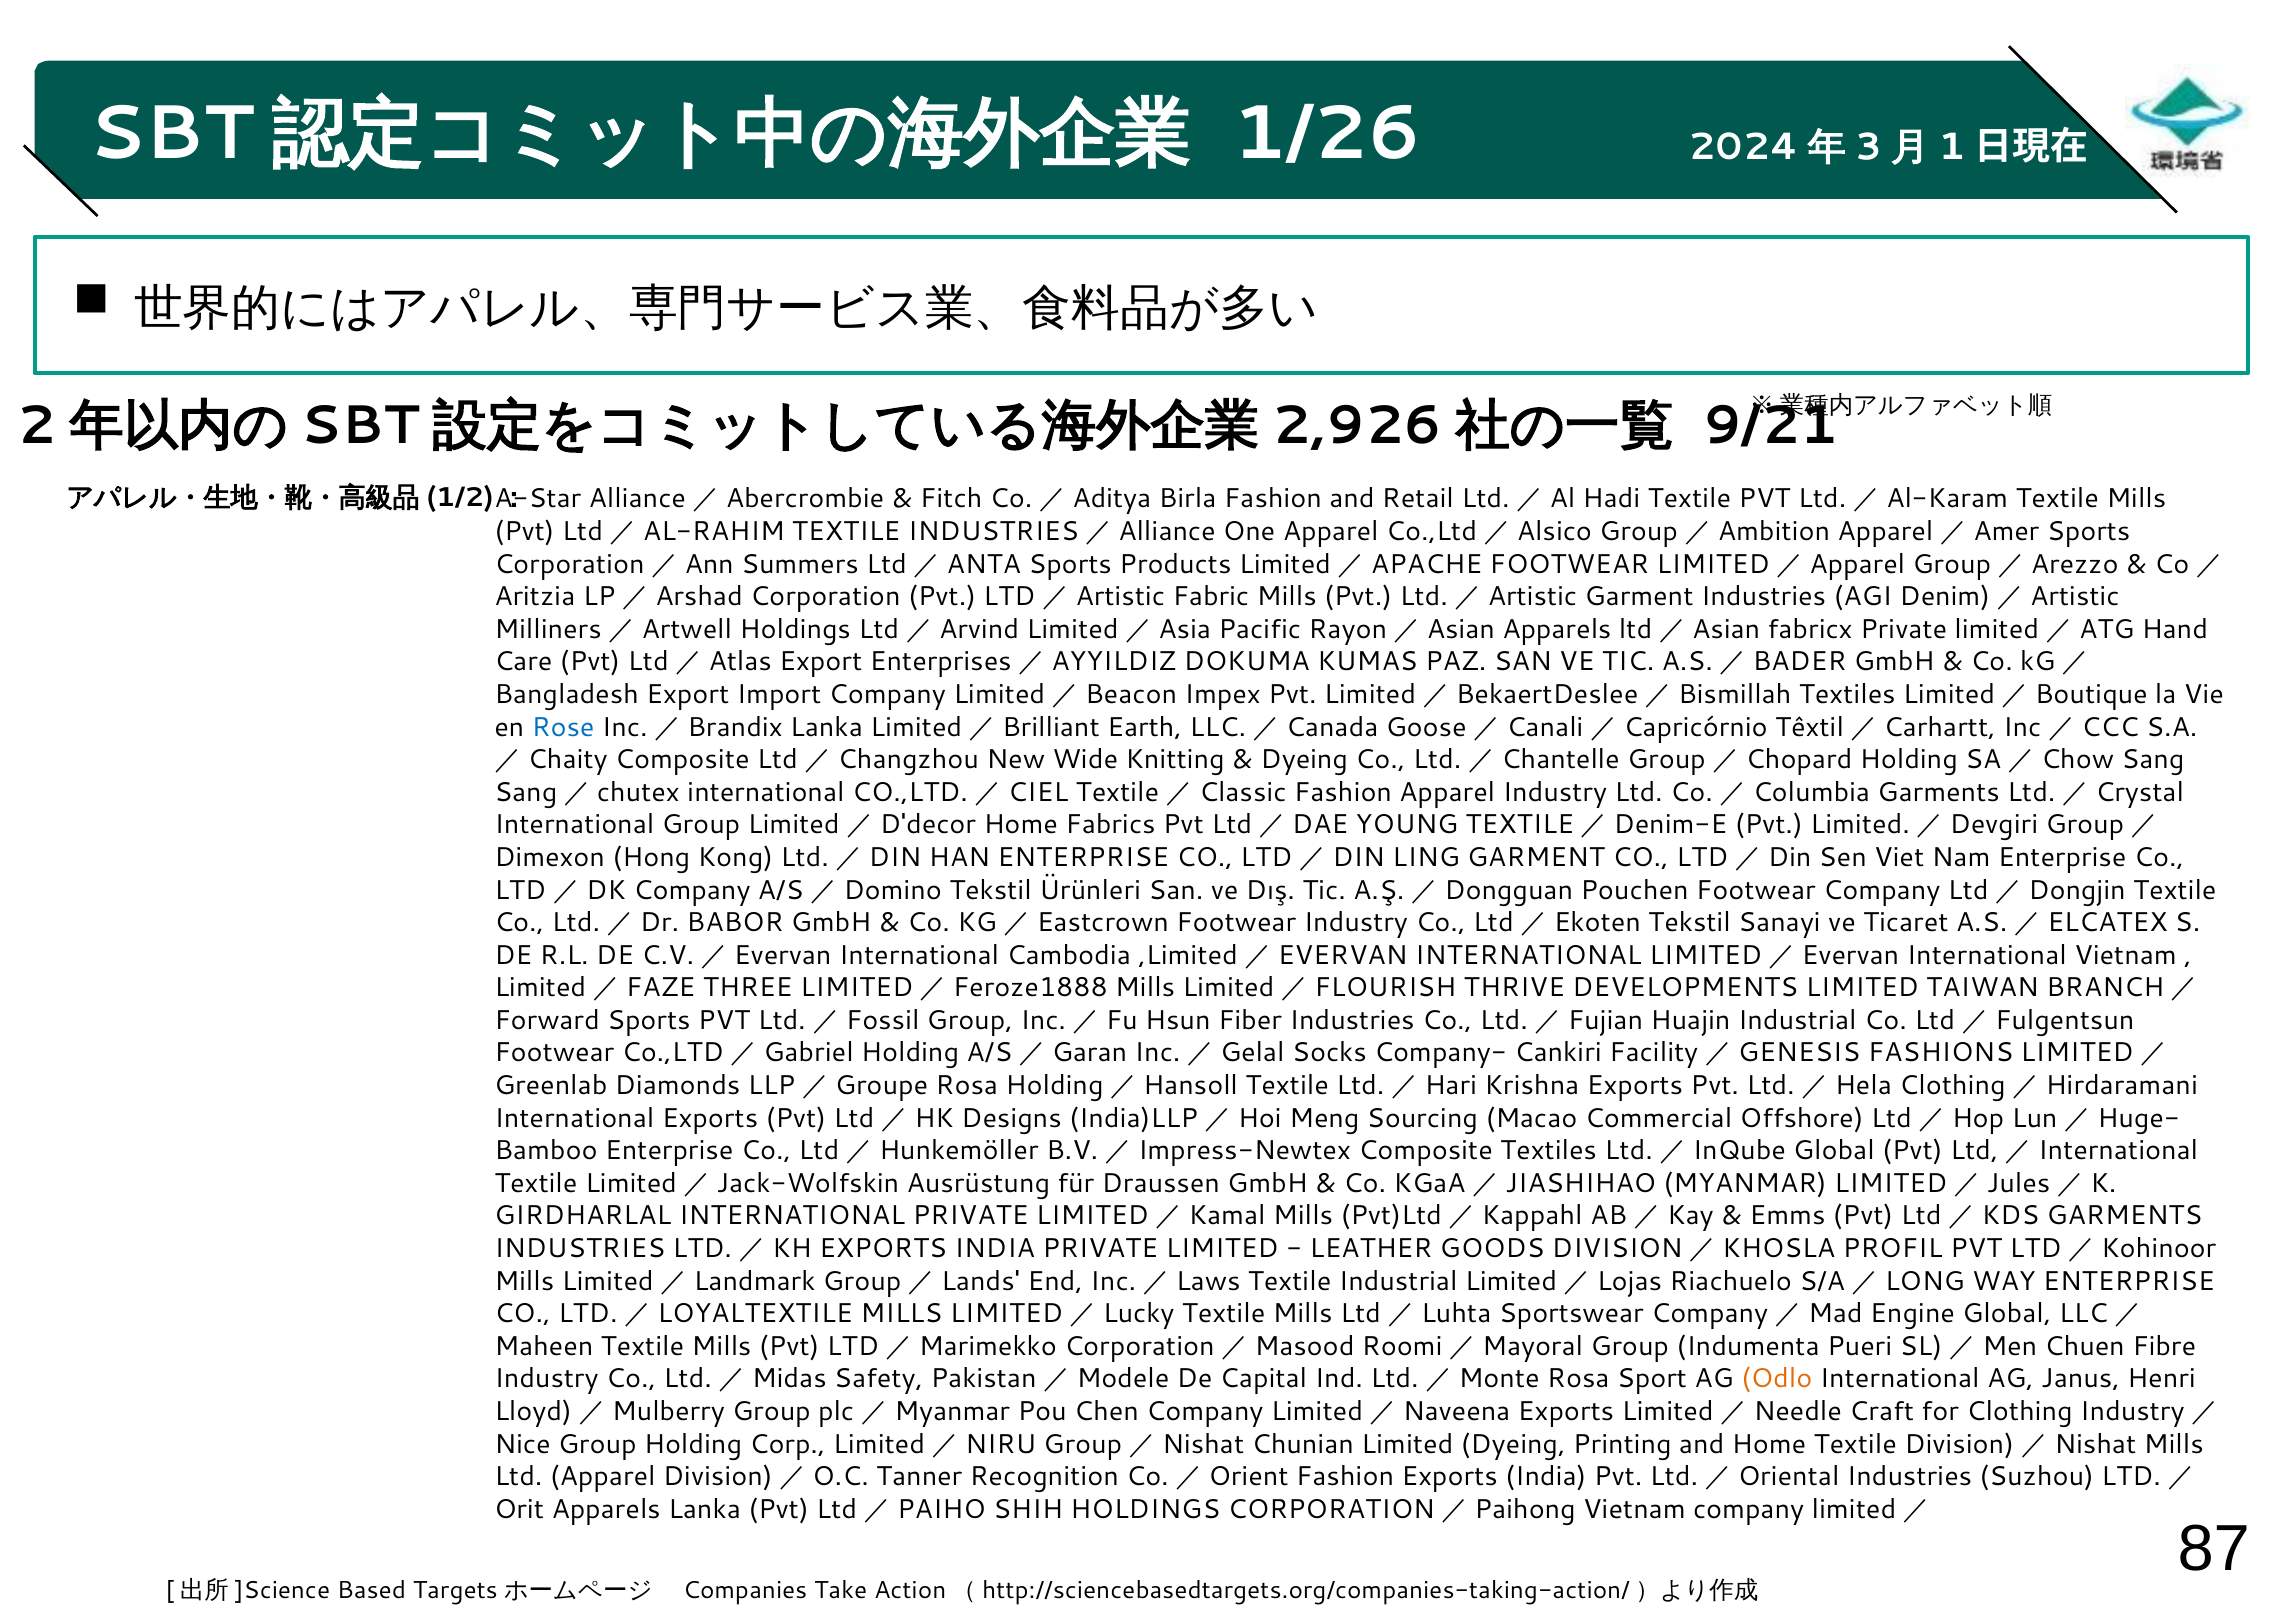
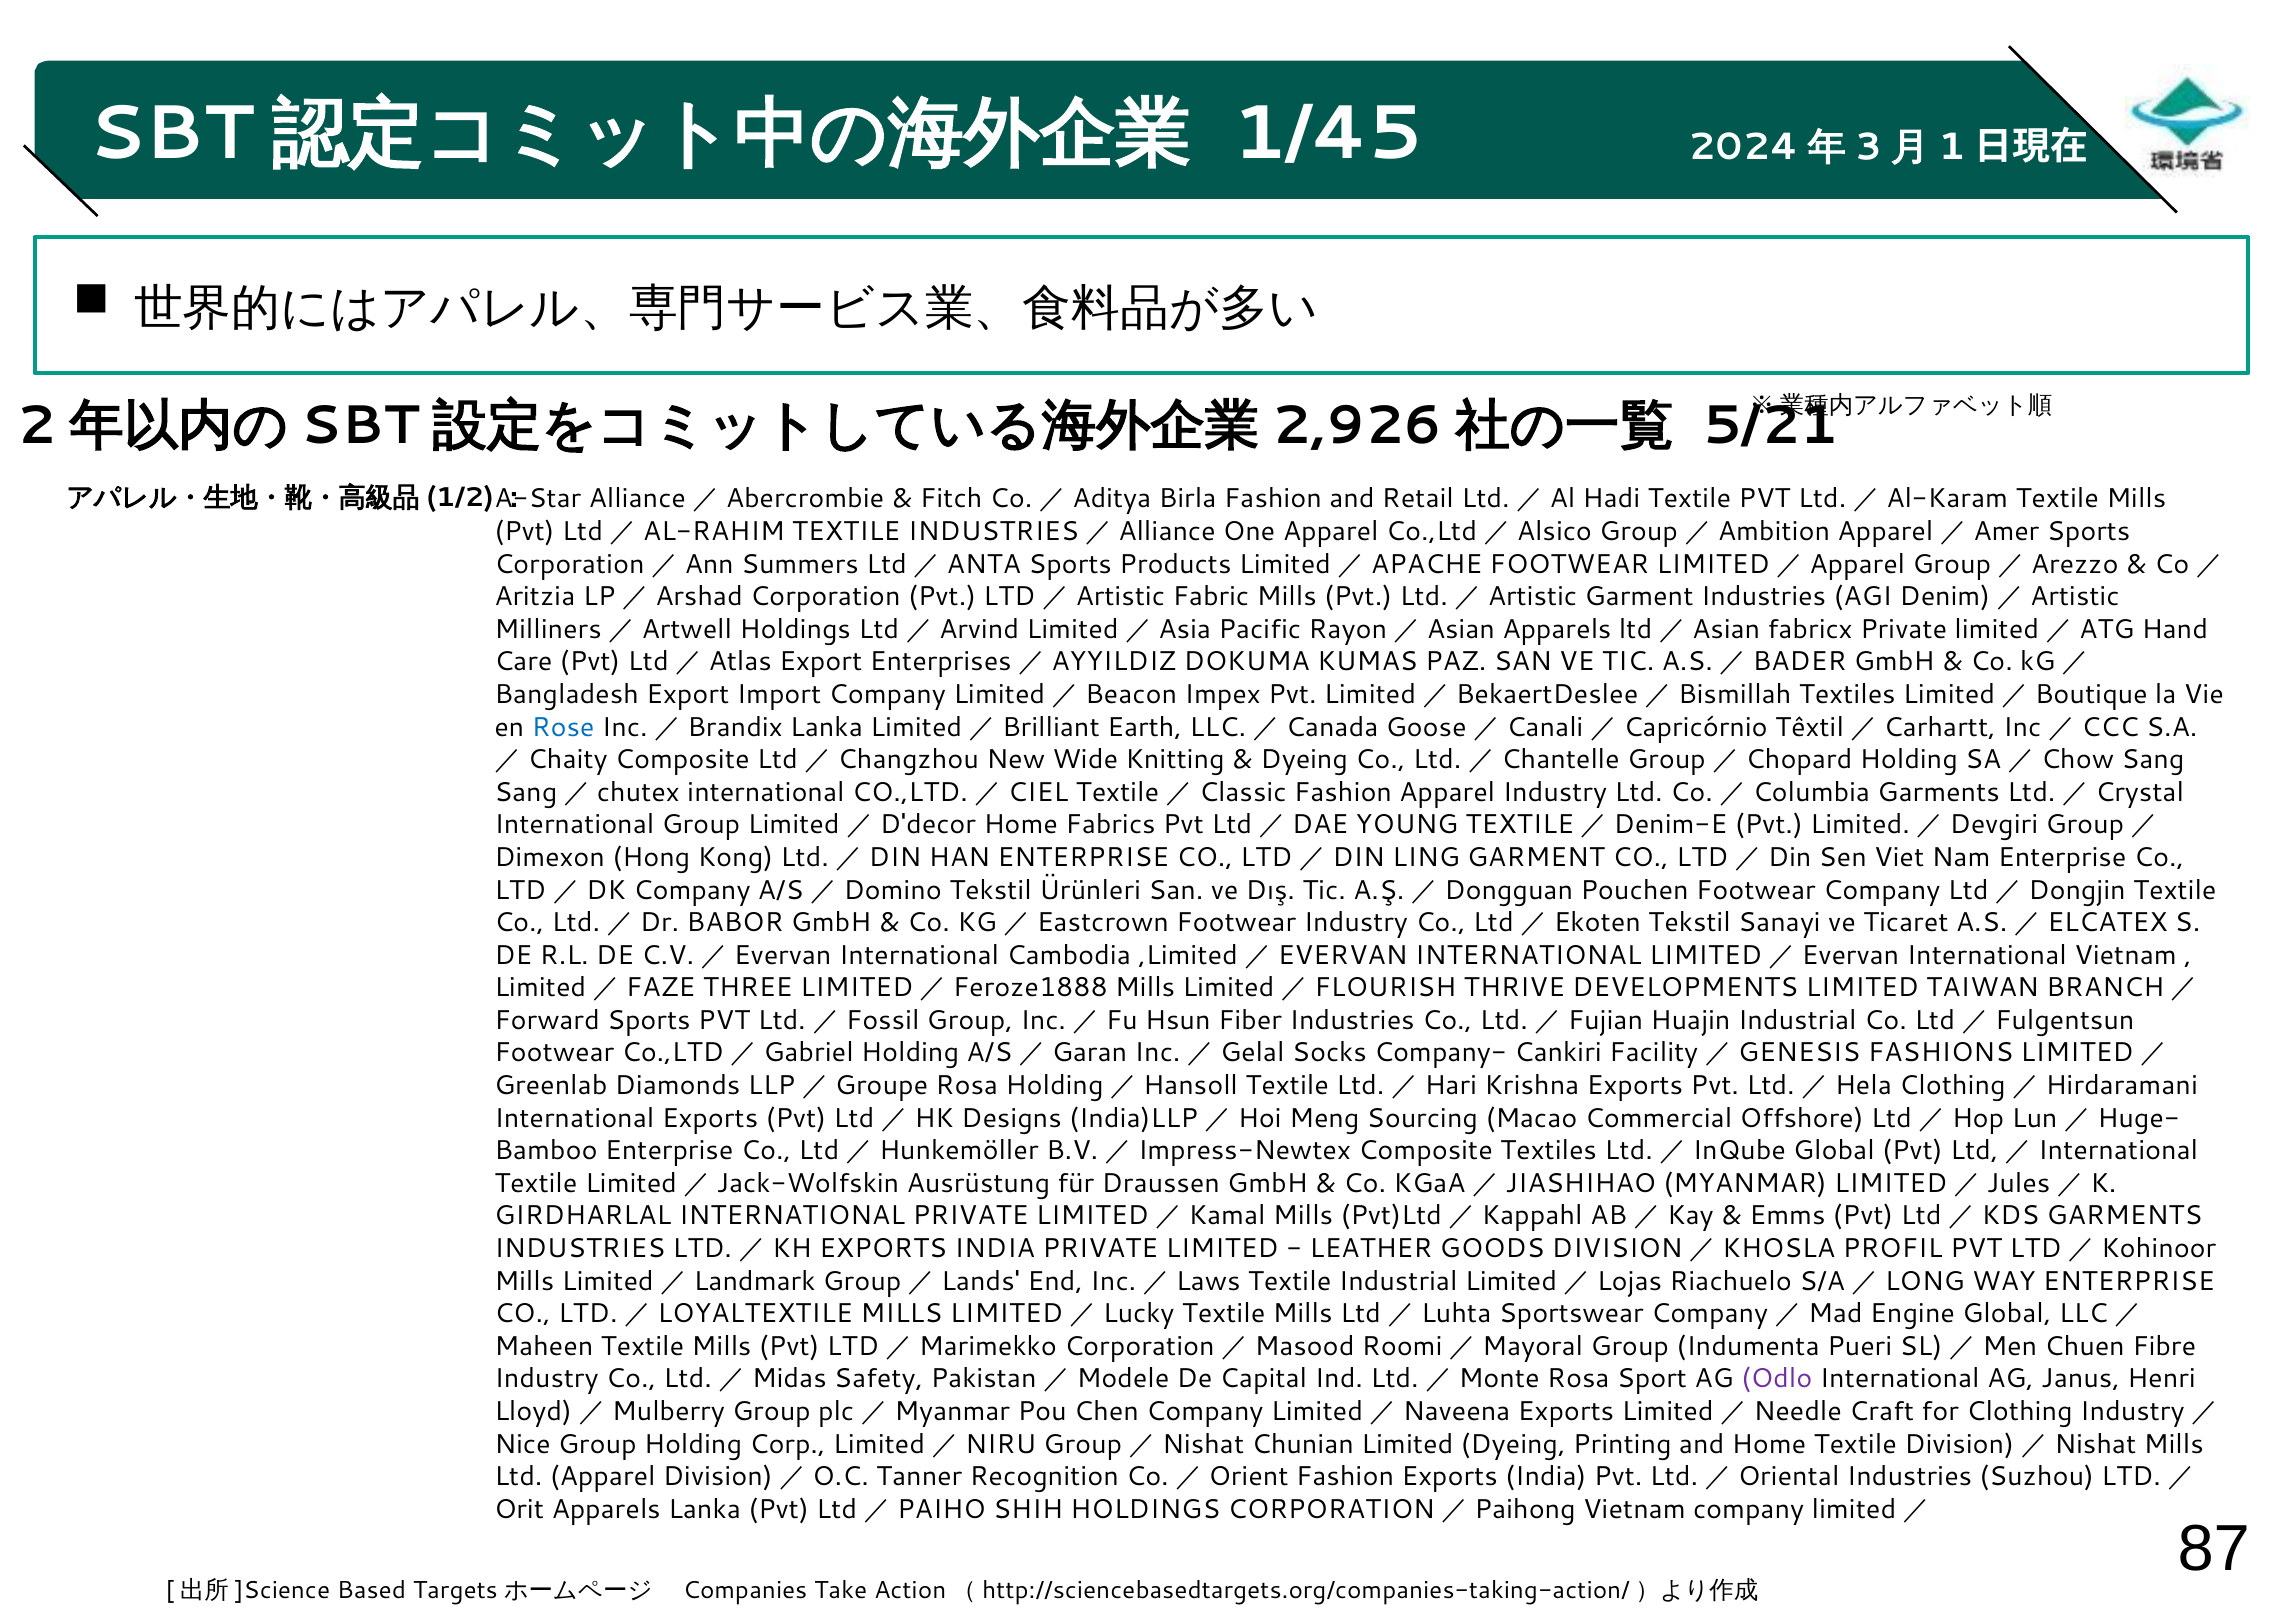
1/26: 1/26 -> 1/45
9/21: 9/21 -> 5/21
Odlo colour: orange -> purple
